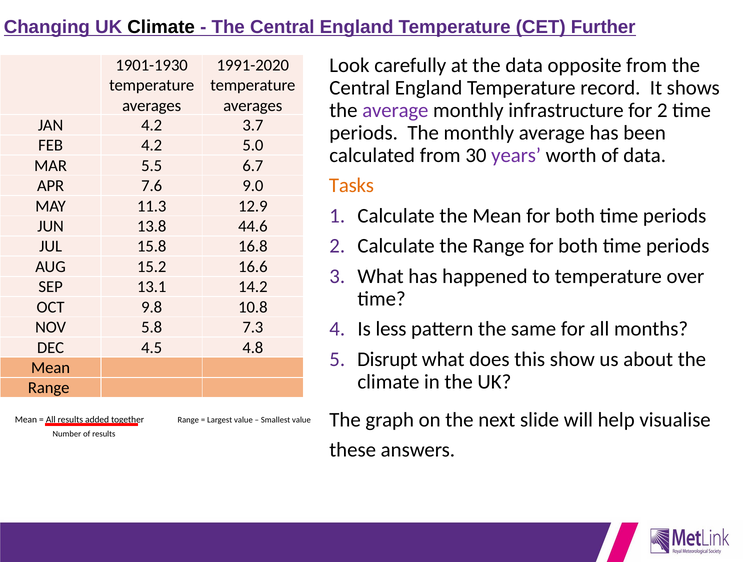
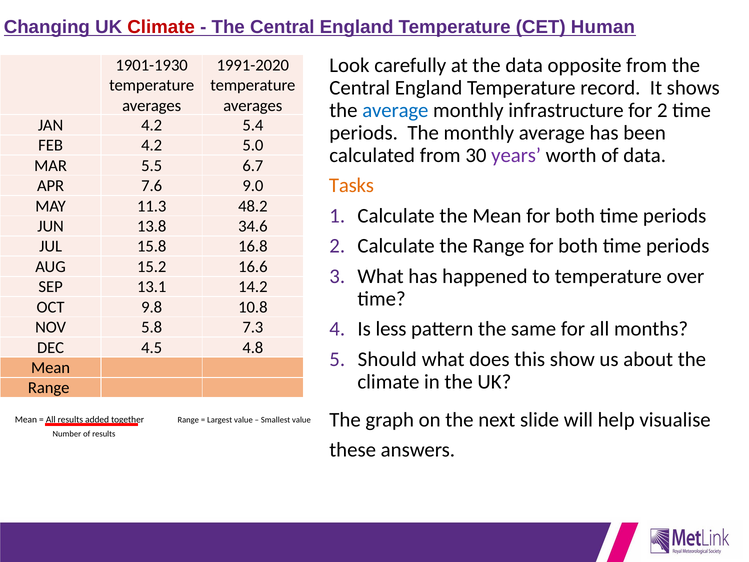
Climate at (161, 27) colour: black -> red
Further: Further -> Human
average at (395, 110) colour: purple -> blue
3.7: 3.7 -> 5.4
12.9: 12.9 -> 48.2
44.6: 44.6 -> 34.6
Disrupt: Disrupt -> Should
